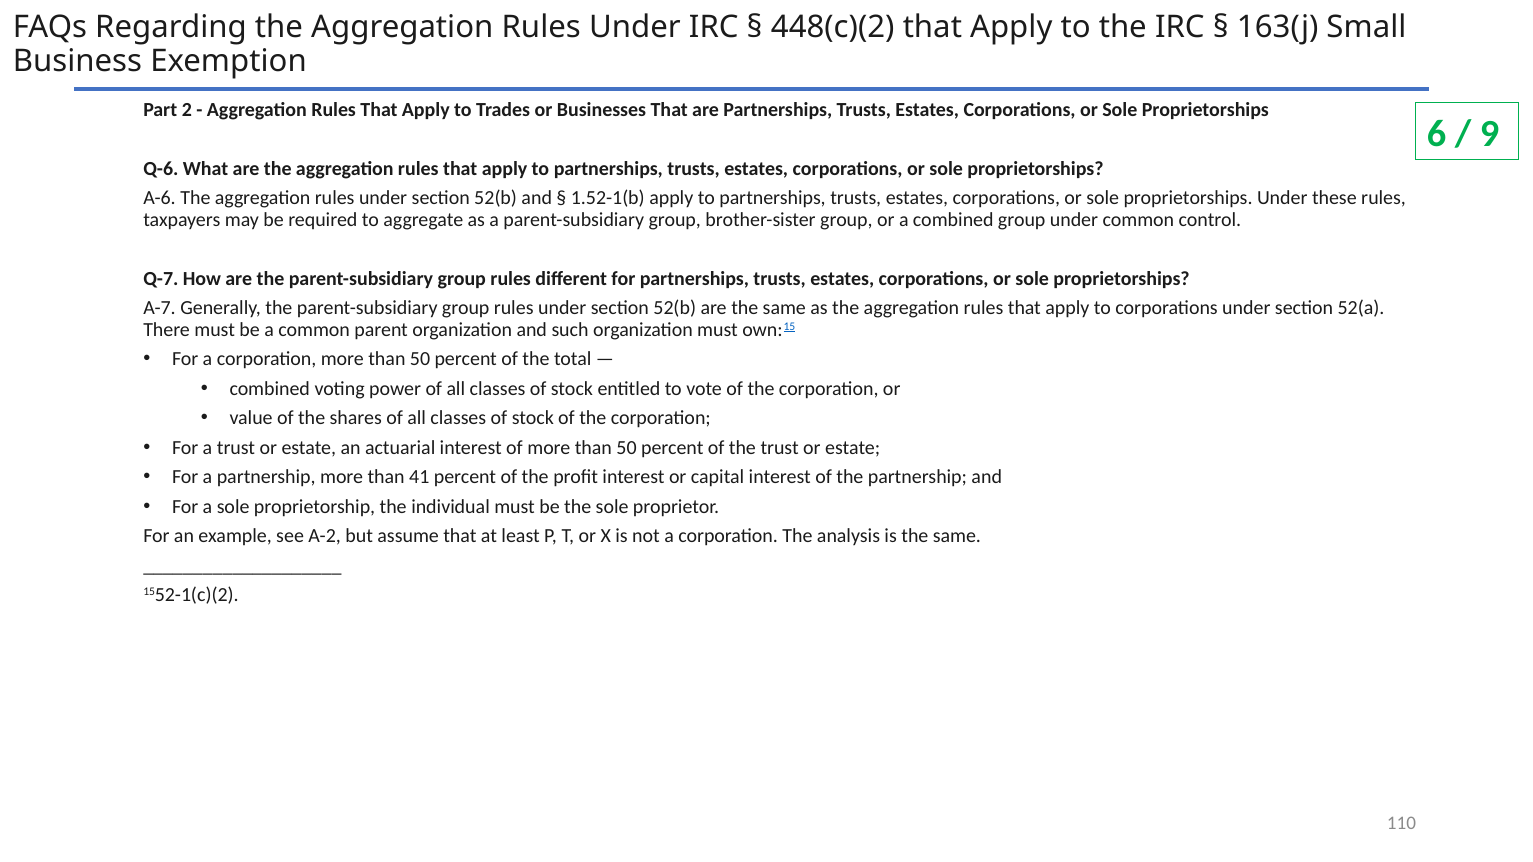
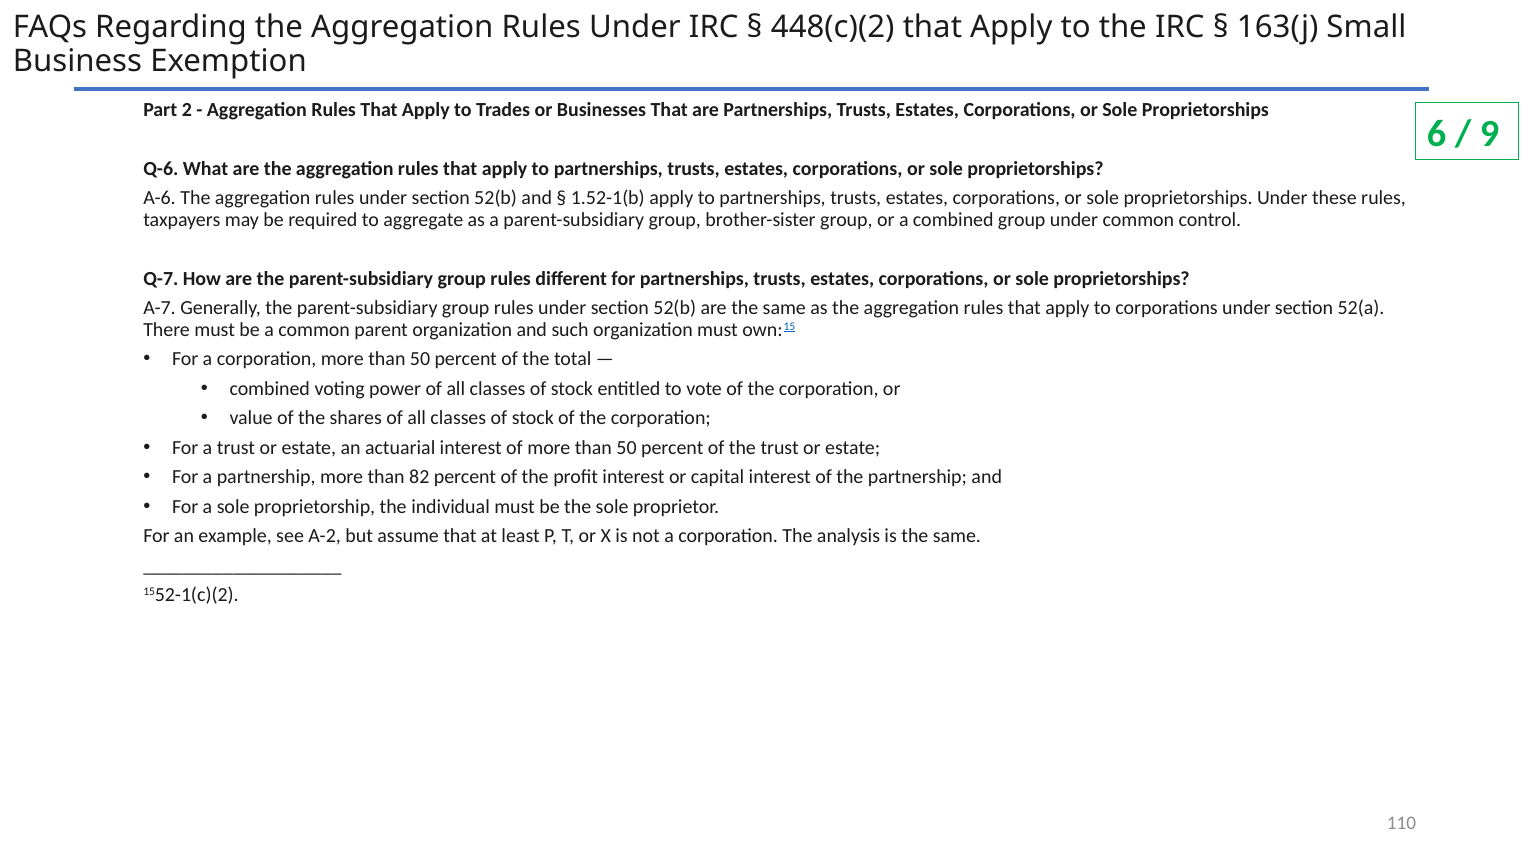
41: 41 -> 82
